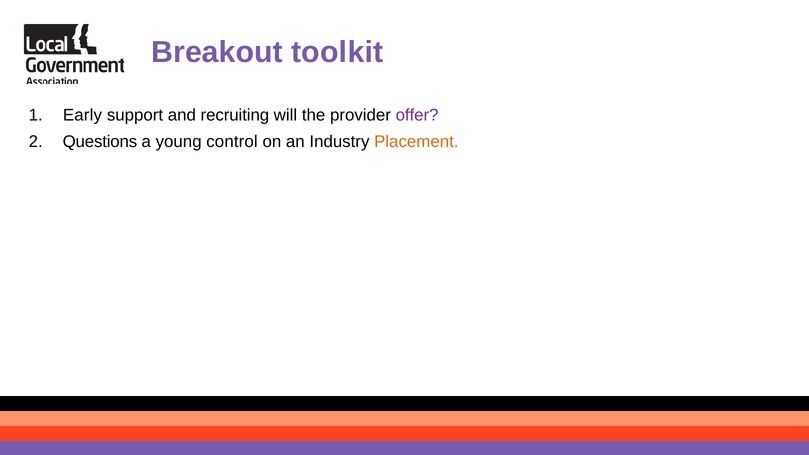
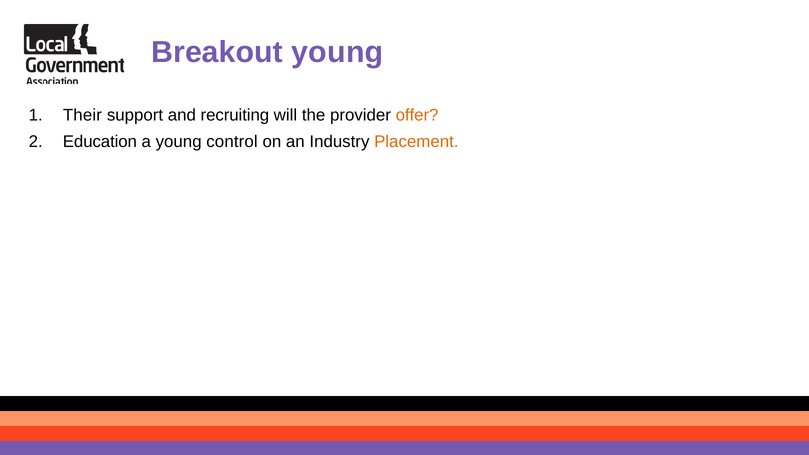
Breakout toolkit: toolkit -> young
Early: Early -> Their
offer colour: purple -> orange
Questions: Questions -> Education
